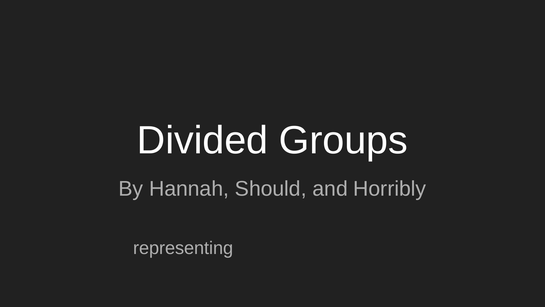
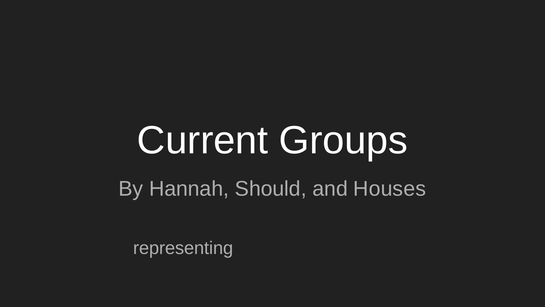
Divided: Divided -> Current
Horribly: Horribly -> Houses
